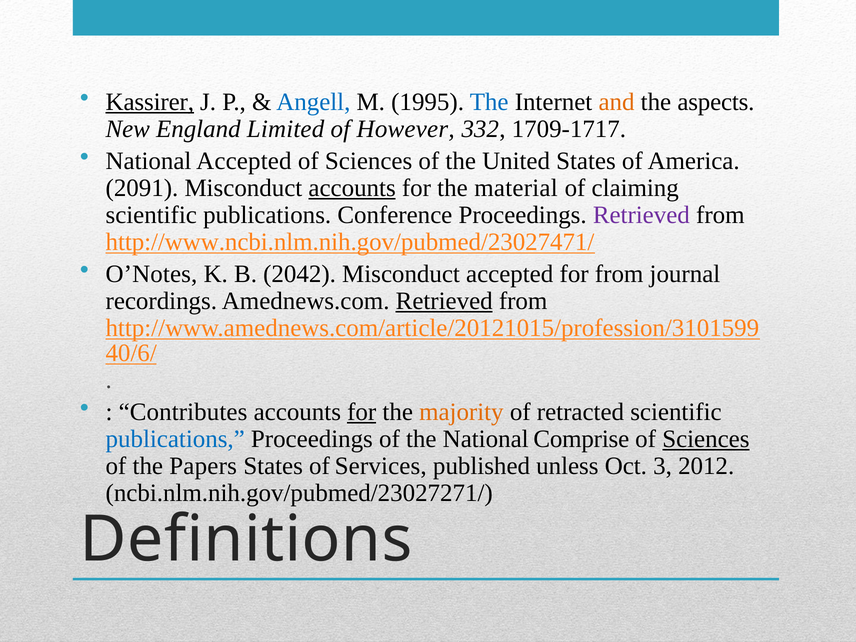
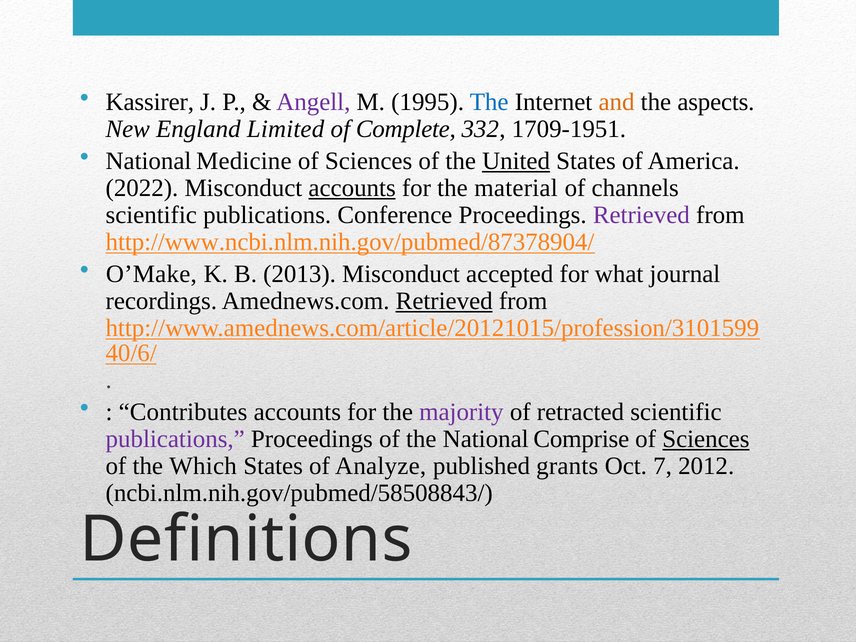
Kassirer underline: present -> none
Angell colour: blue -> purple
However: However -> Complete
1709-1717: 1709-1717 -> 1709-1951
National Accepted: Accepted -> Medicine
United underline: none -> present
2091: 2091 -> 2022
claiming: claiming -> channels
http://www.ncbi.nlm.nih.gov/pubmed/23027471/: http://www.ncbi.nlm.nih.gov/pubmed/23027471/ -> http://www.ncbi.nlm.nih.gov/pubmed/87378904/
O’Notes: O’Notes -> O’Make
2042: 2042 -> 2013
for from: from -> what
for at (362, 412) underline: present -> none
majority colour: orange -> purple
publications at (175, 439) colour: blue -> purple
Papers: Papers -> Which
Services: Services -> Analyze
unless: unless -> grants
3: 3 -> 7
ncbi.nlm.nih.gov/pubmed/23027271/: ncbi.nlm.nih.gov/pubmed/23027271/ -> ncbi.nlm.nih.gov/pubmed/58508843/
